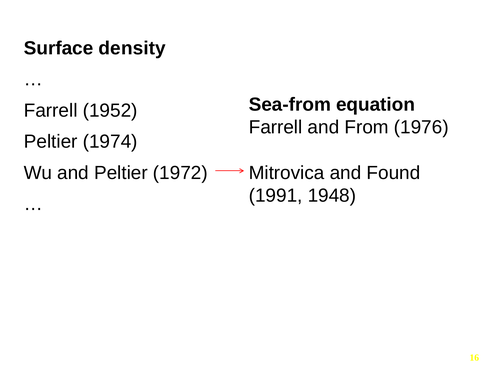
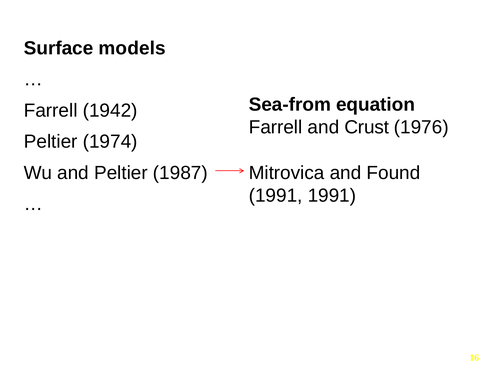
density: density -> models
1952: 1952 -> 1942
From: From -> Crust
1972: 1972 -> 1987
1991 1948: 1948 -> 1991
